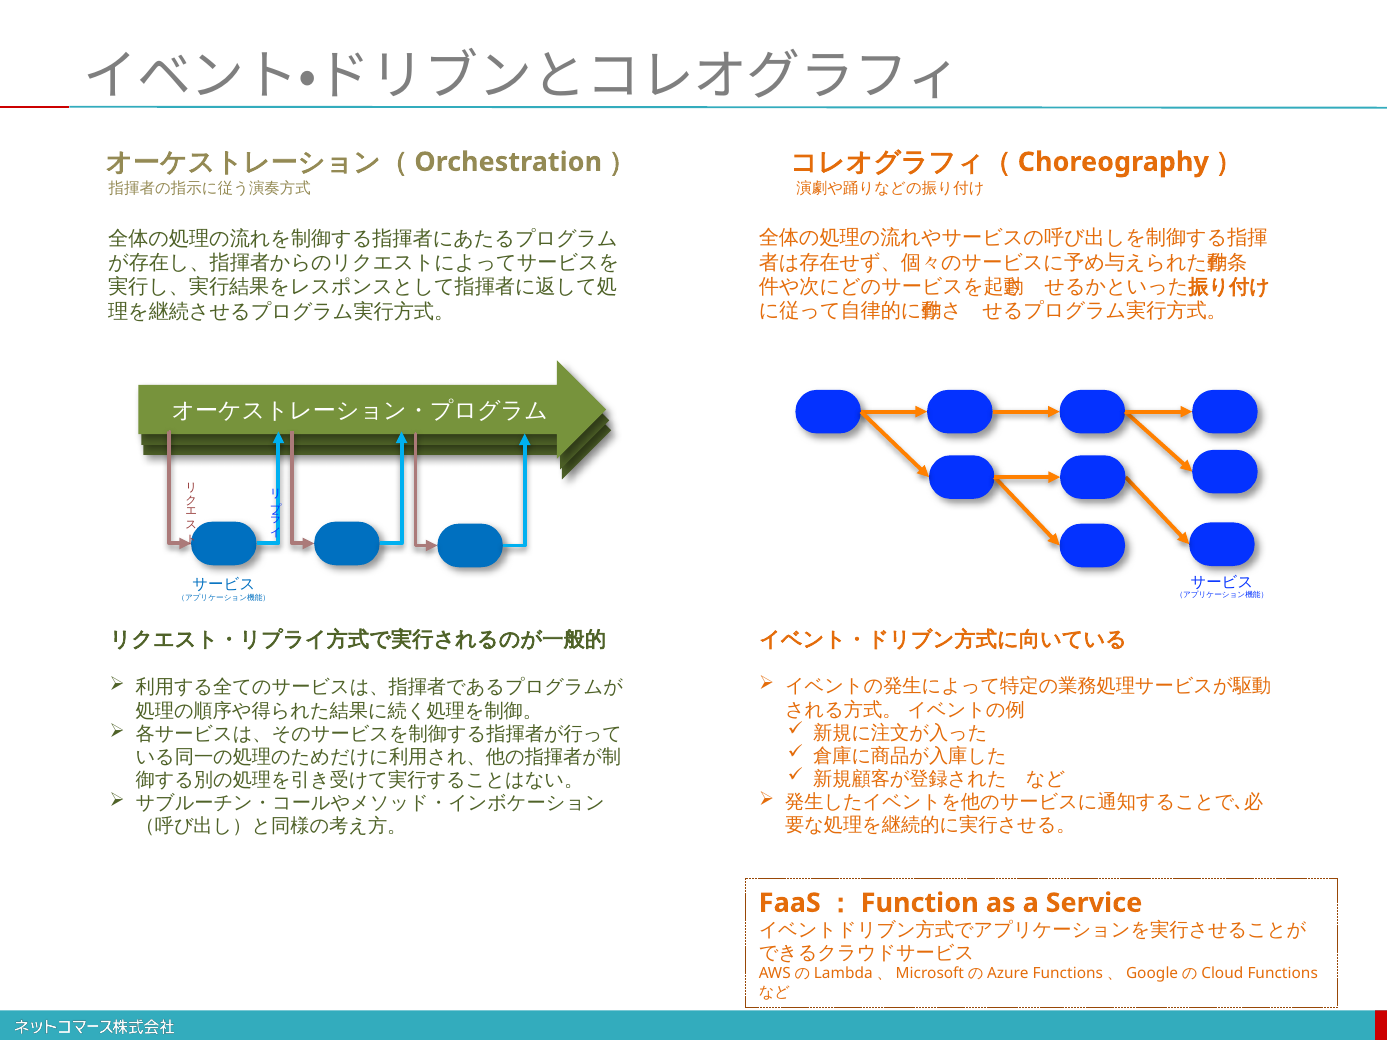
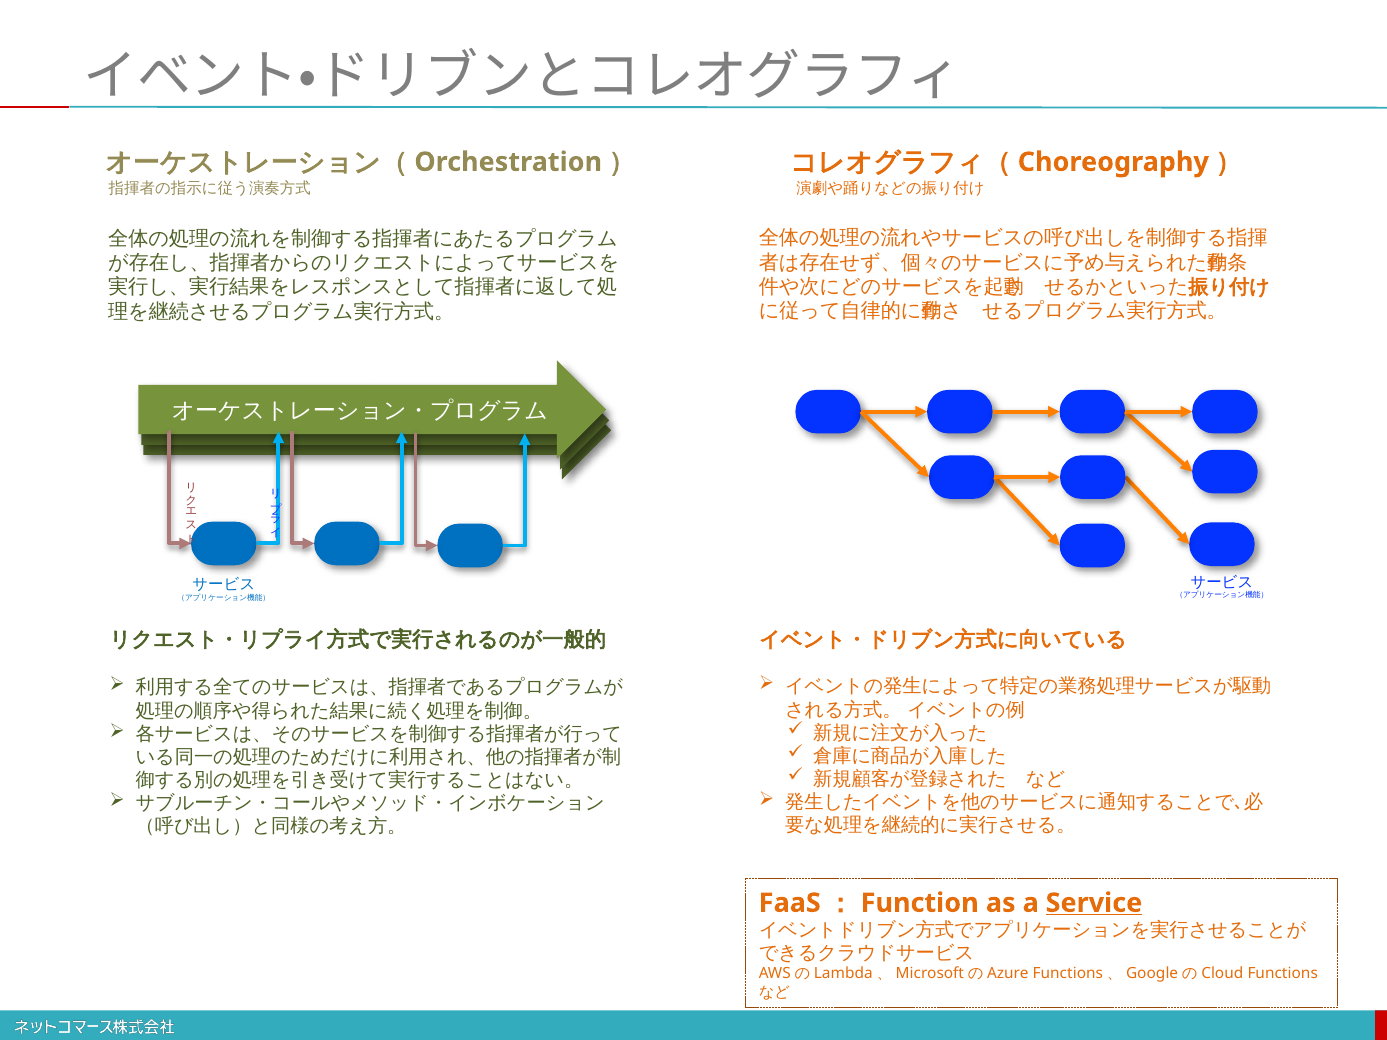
Service underline: none -> present
